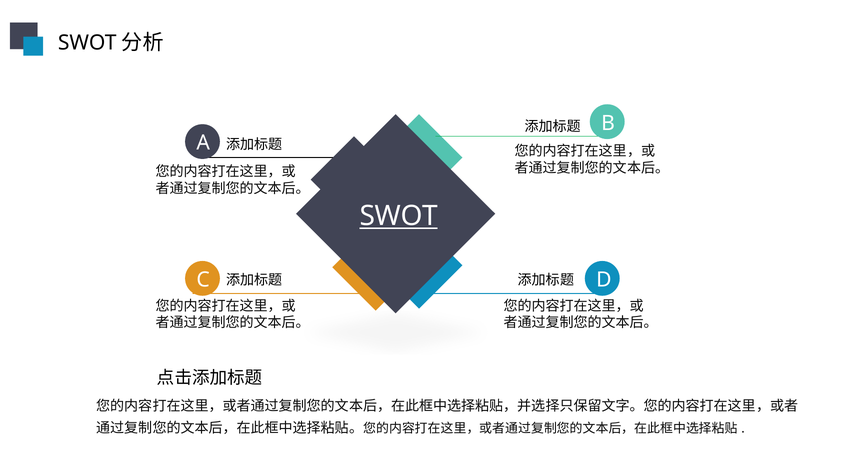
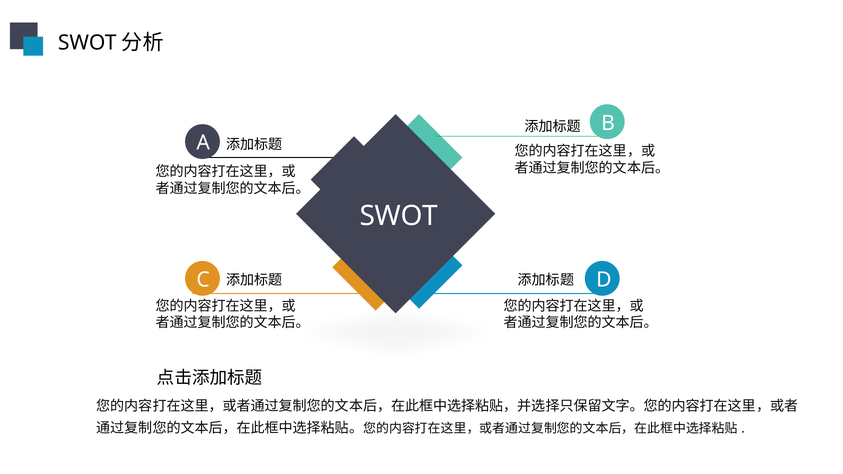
SWOT underline: present -> none
